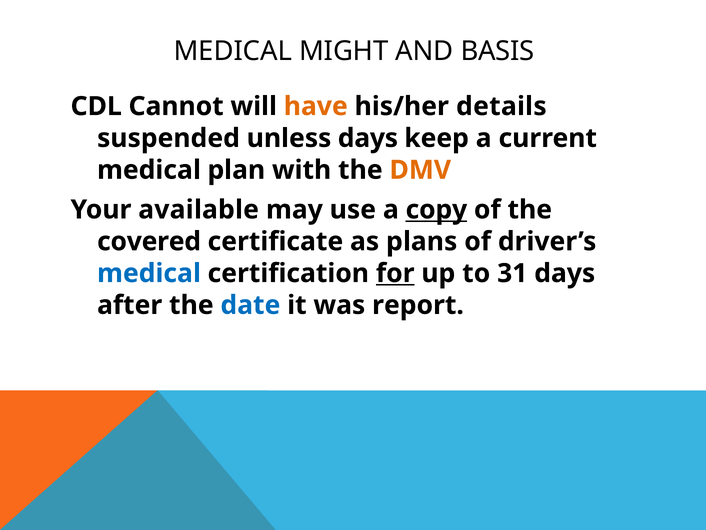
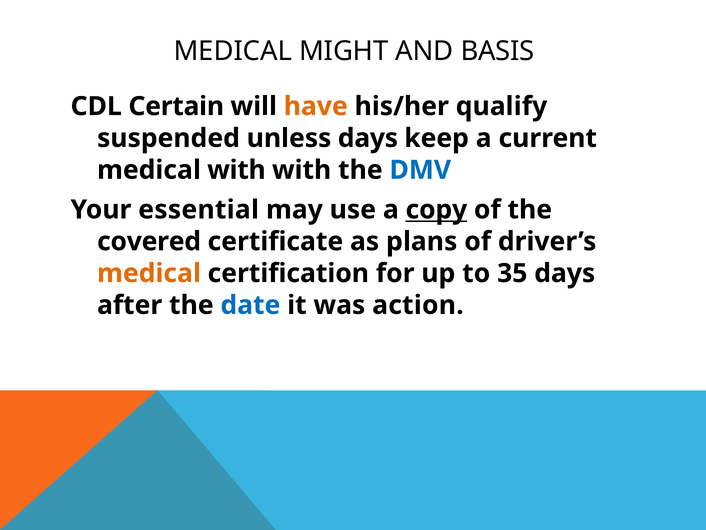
Cannot: Cannot -> Certain
details: details -> qualify
medical plan: plan -> with
DMV colour: orange -> blue
available: available -> essential
medical at (149, 273) colour: blue -> orange
for underline: present -> none
31: 31 -> 35
report: report -> action
